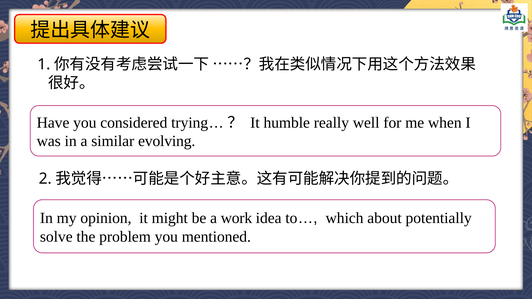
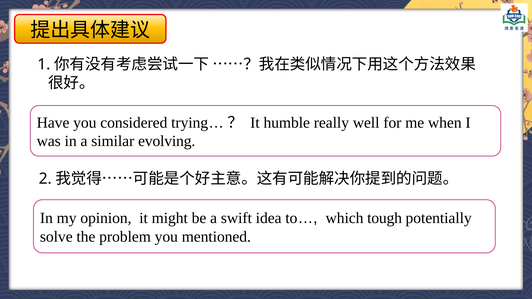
work: work -> swift
about: about -> tough
